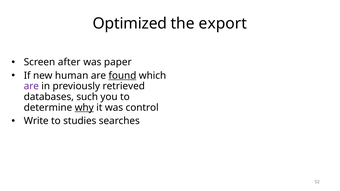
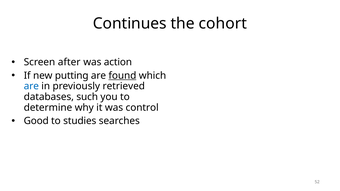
Optimized: Optimized -> Continues
export: export -> cohort
paper: paper -> action
human: human -> putting
are at (31, 86) colour: purple -> blue
why underline: present -> none
Write: Write -> Good
